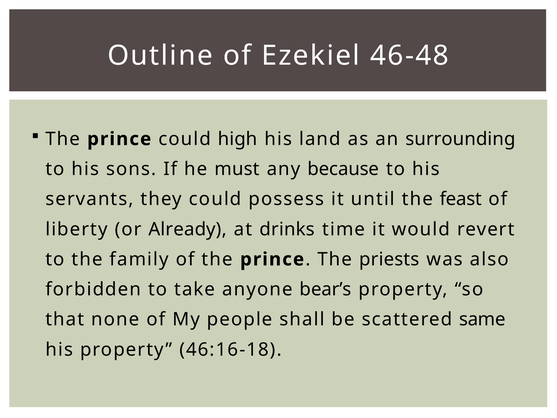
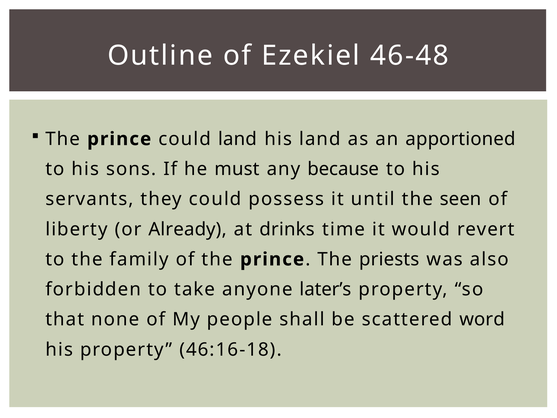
could high: high -> land
surrounding: surrounding -> apportioned
feast: feast -> seen
bear’s: bear’s -> later’s
same: same -> word
